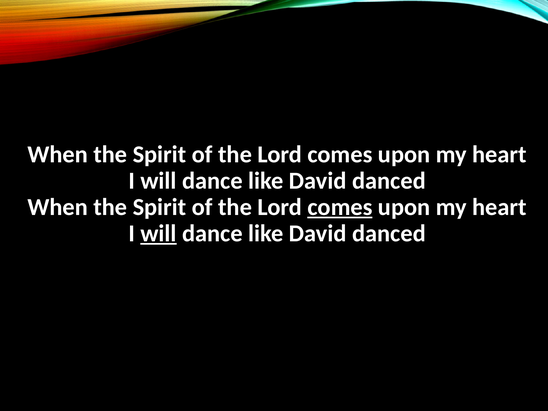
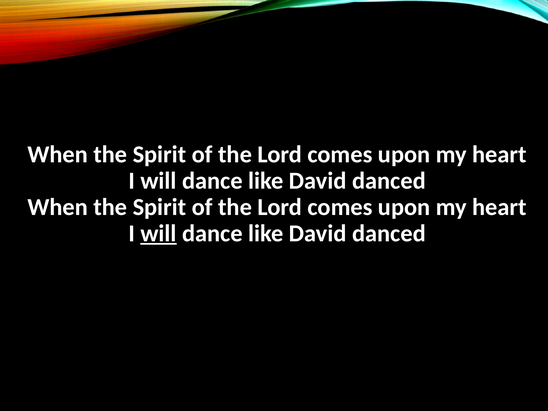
comes at (340, 207) underline: present -> none
